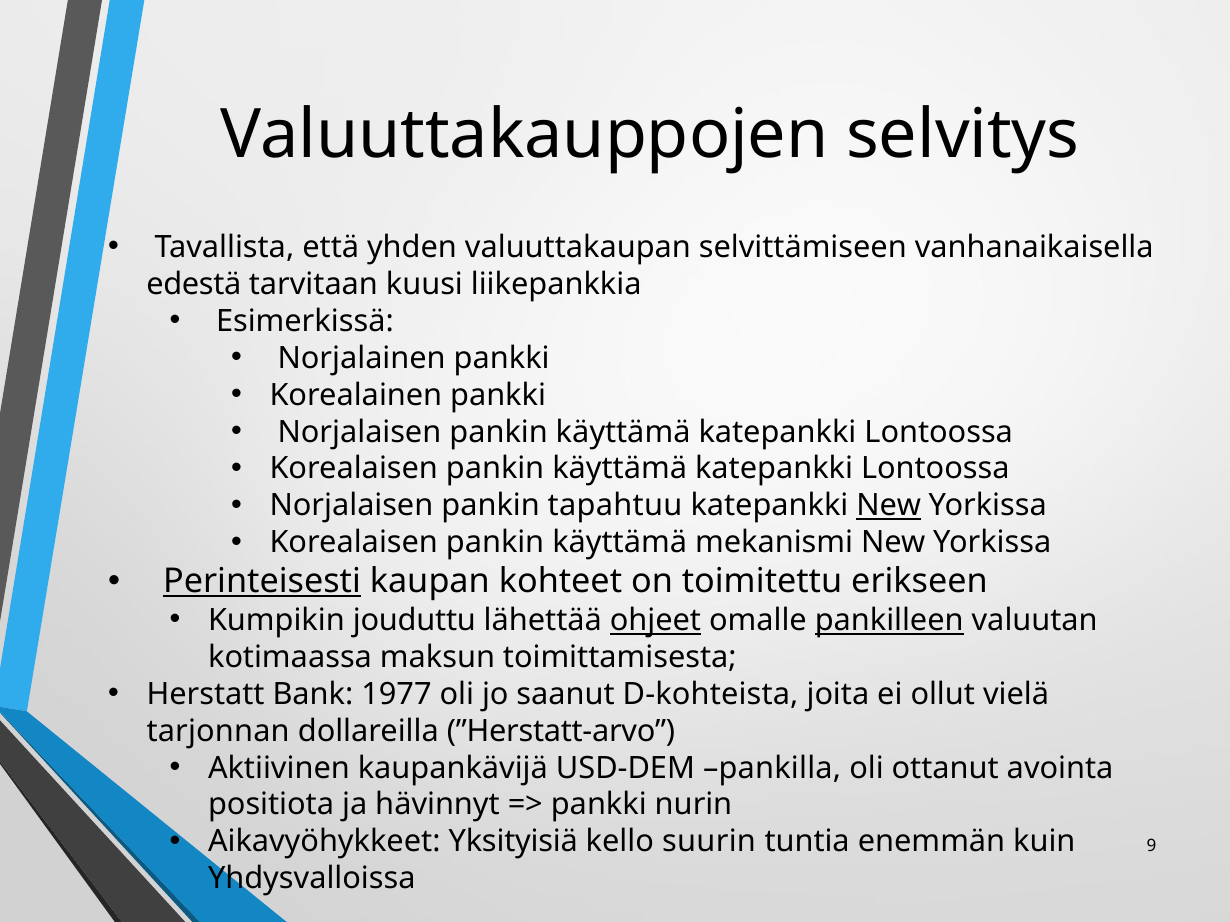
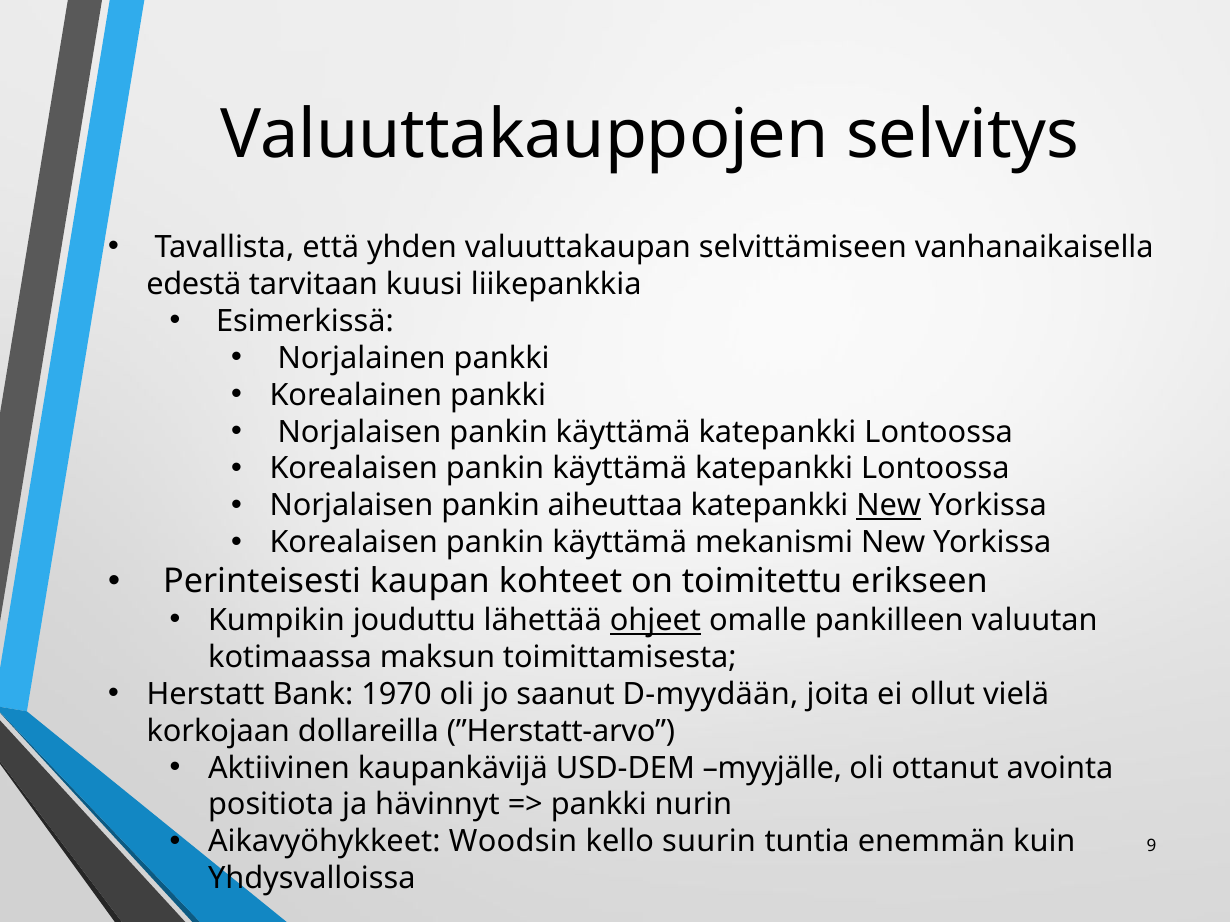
tapahtuu: tapahtuu -> aiheuttaa
Perinteisesti underline: present -> none
pankilleen underline: present -> none
1977: 1977 -> 1970
D-kohteista: D-kohteista -> D-myydään
tarjonnan: tarjonnan -> korkojaan
pankilla: pankilla -> myyjälle
Yksityisiä: Yksityisiä -> Woodsin
